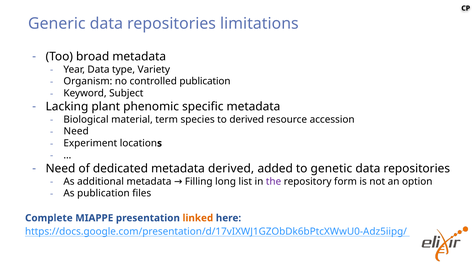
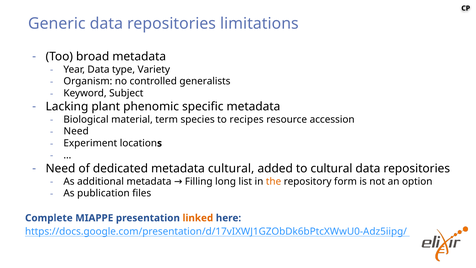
controlled publication: publication -> generalists
to derived: derived -> recipes
metadata derived: derived -> cultural
to genetic: genetic -> cultural
the colour: purple -> orange
